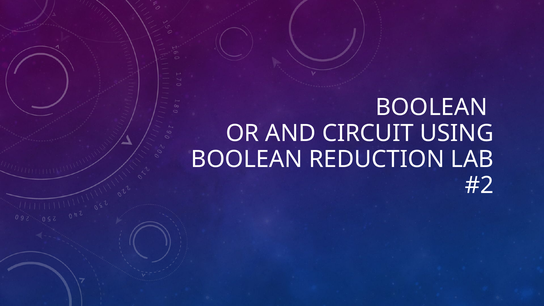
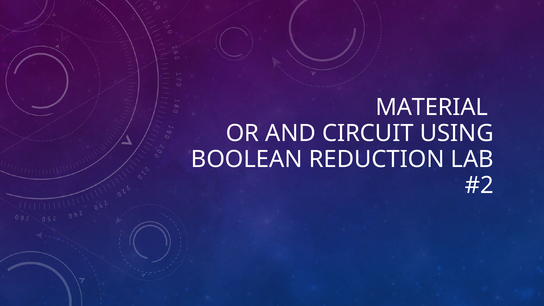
BOOLEAN at (432, 107): BOOLEAN -> MATERIAL
